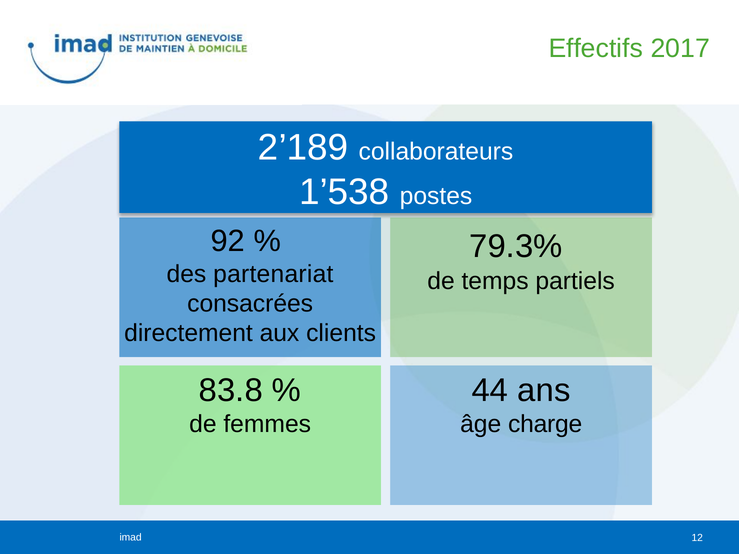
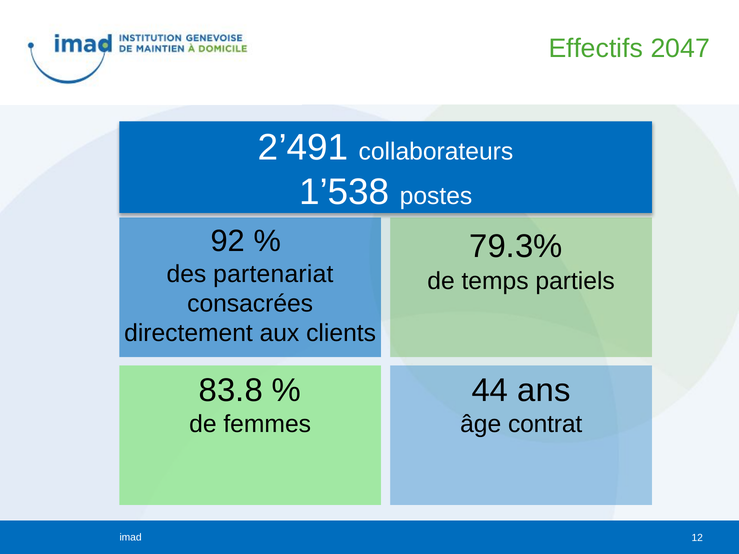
2017: 2017 -> 2047
2’189: 2’189 -> 2’491
charge: charge -> contrat
